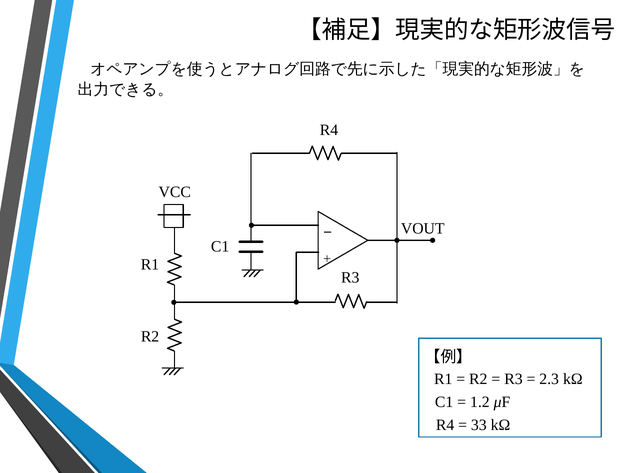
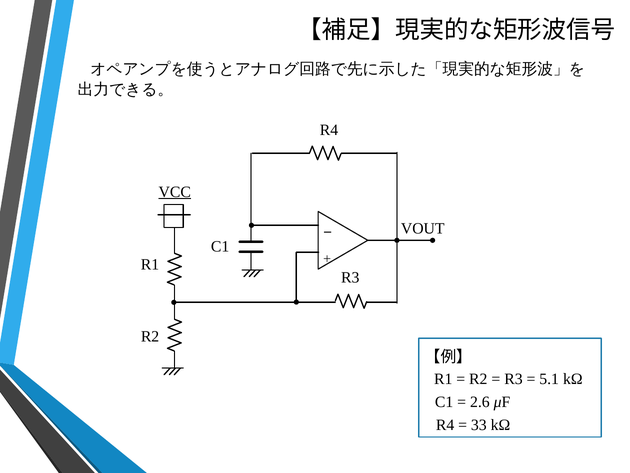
VCC underline: none -> present
2.3: 2.3 -> 5.1
1.2: 1.2 -> 2.6
